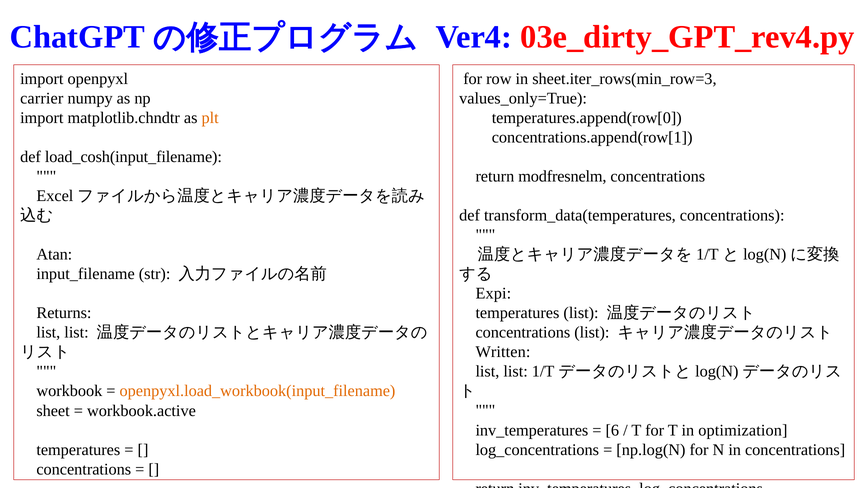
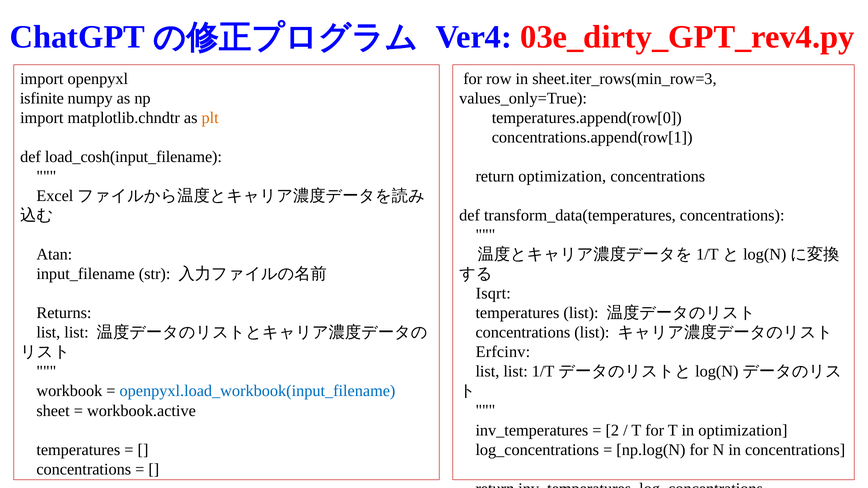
carrier: carrier -> isfinite
return modfresnelm: modfresnelm -> optimization
Expi: Expi -> Isqrt
Written: Written -> Erfcinv
openpyxl.load_workbook(input_filename colour: orange -> blue
6: 6 -> 2
